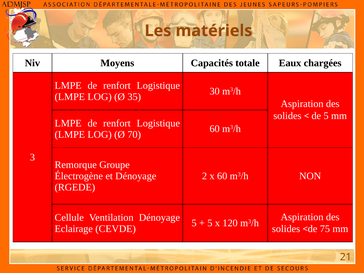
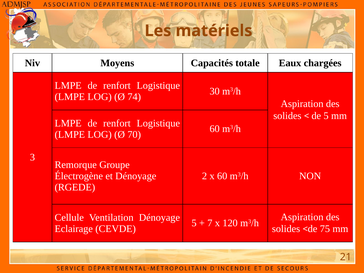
35: 35 -> 74
5 at (210, 223): 5 -> 7
